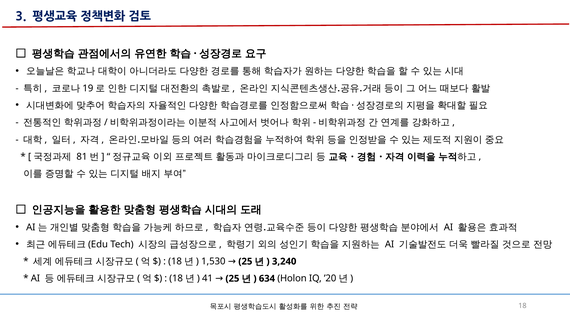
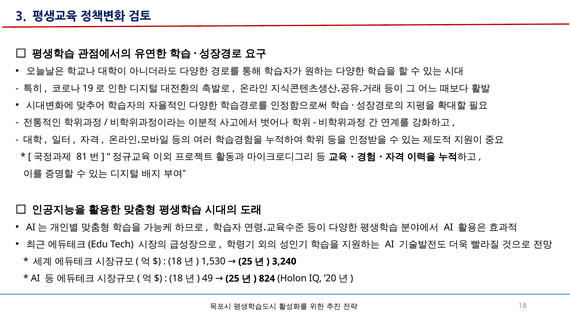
41: 41 -> 49
634: 634 -> 824
